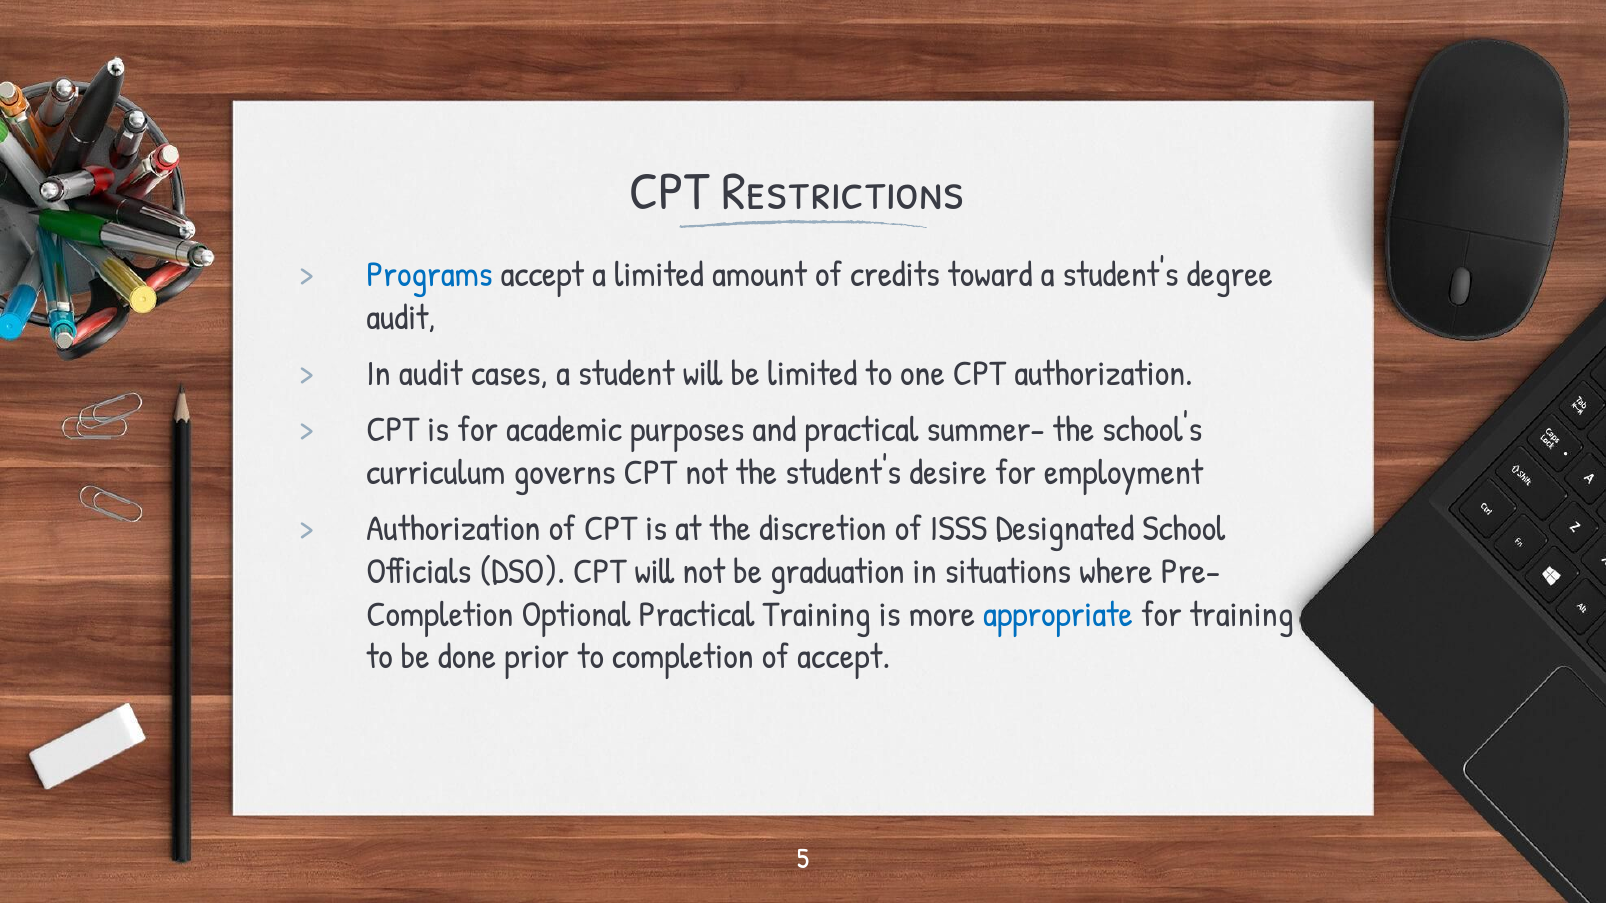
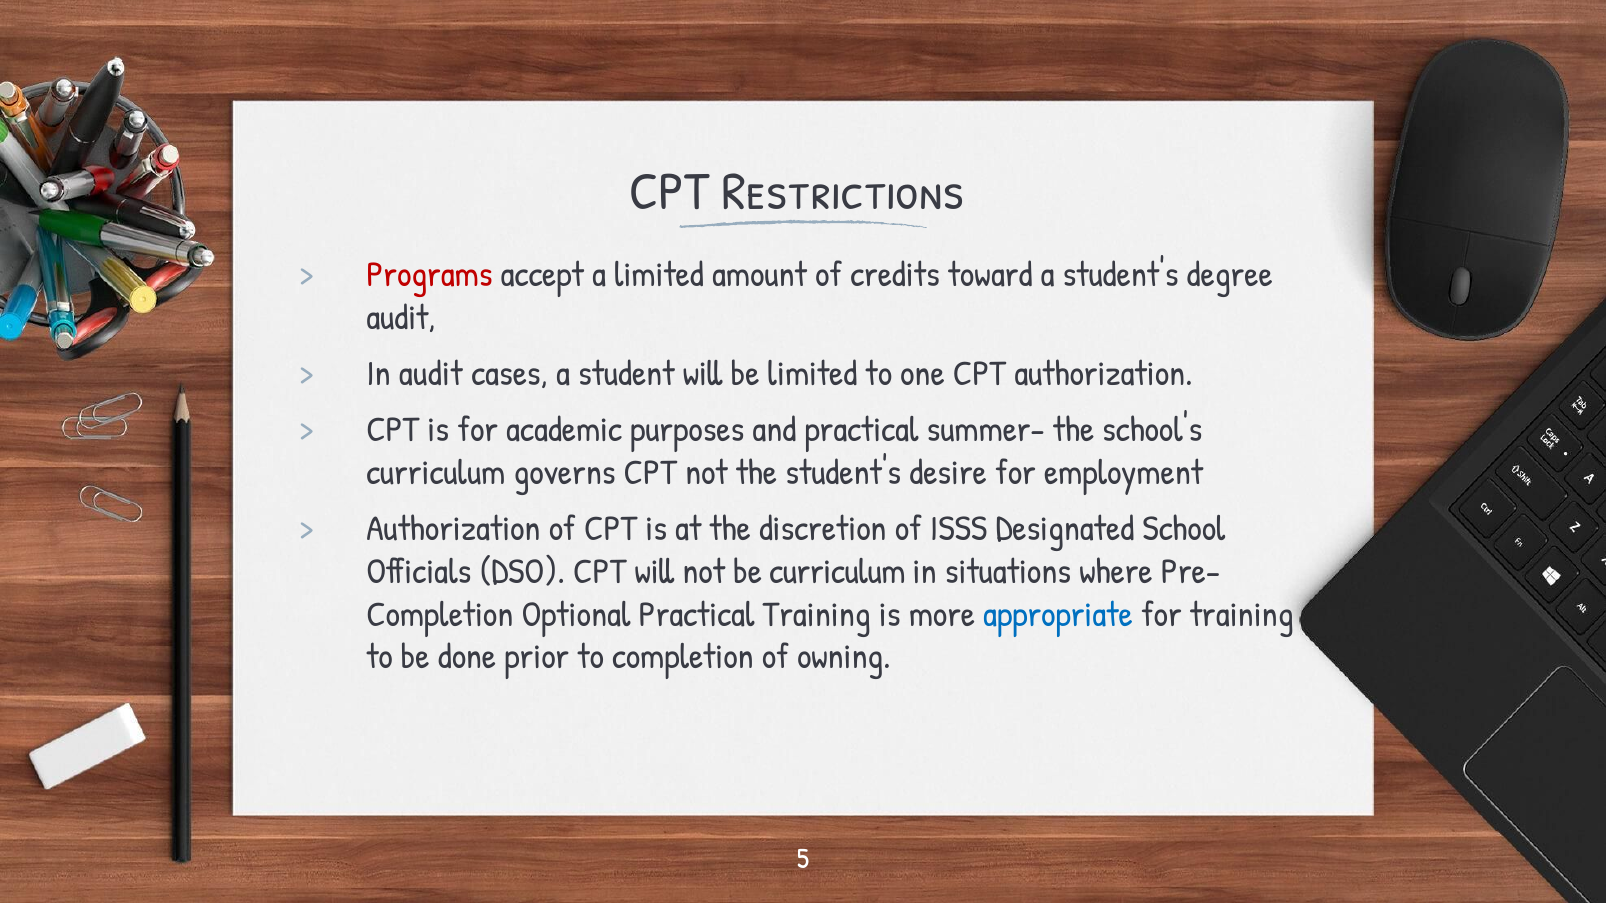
Programs colour: blue -> red
be graduation: graduation -> curriculum
of accept: accept -> owning
